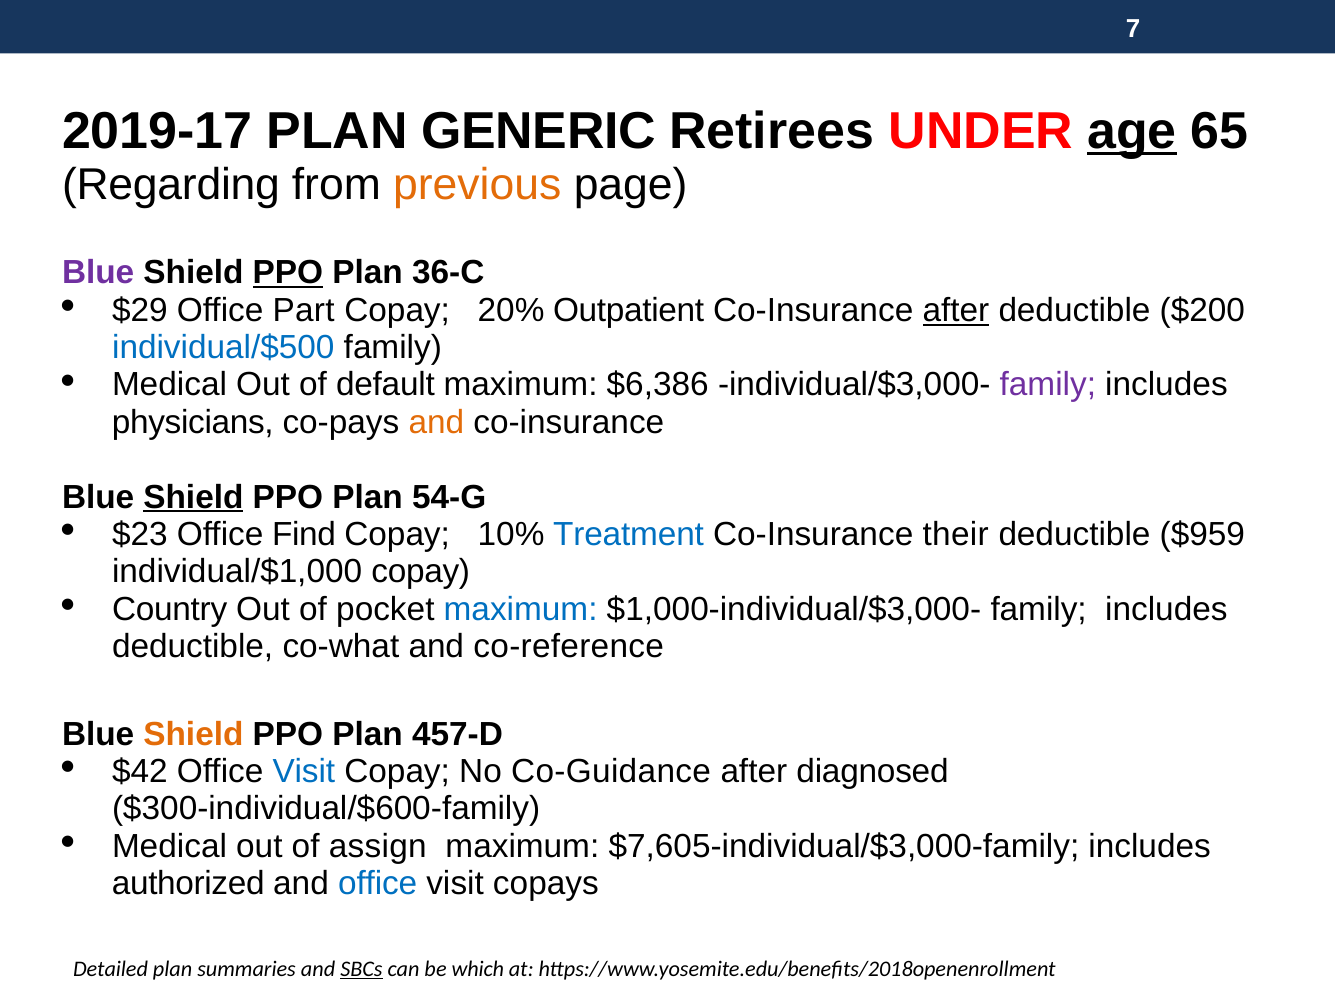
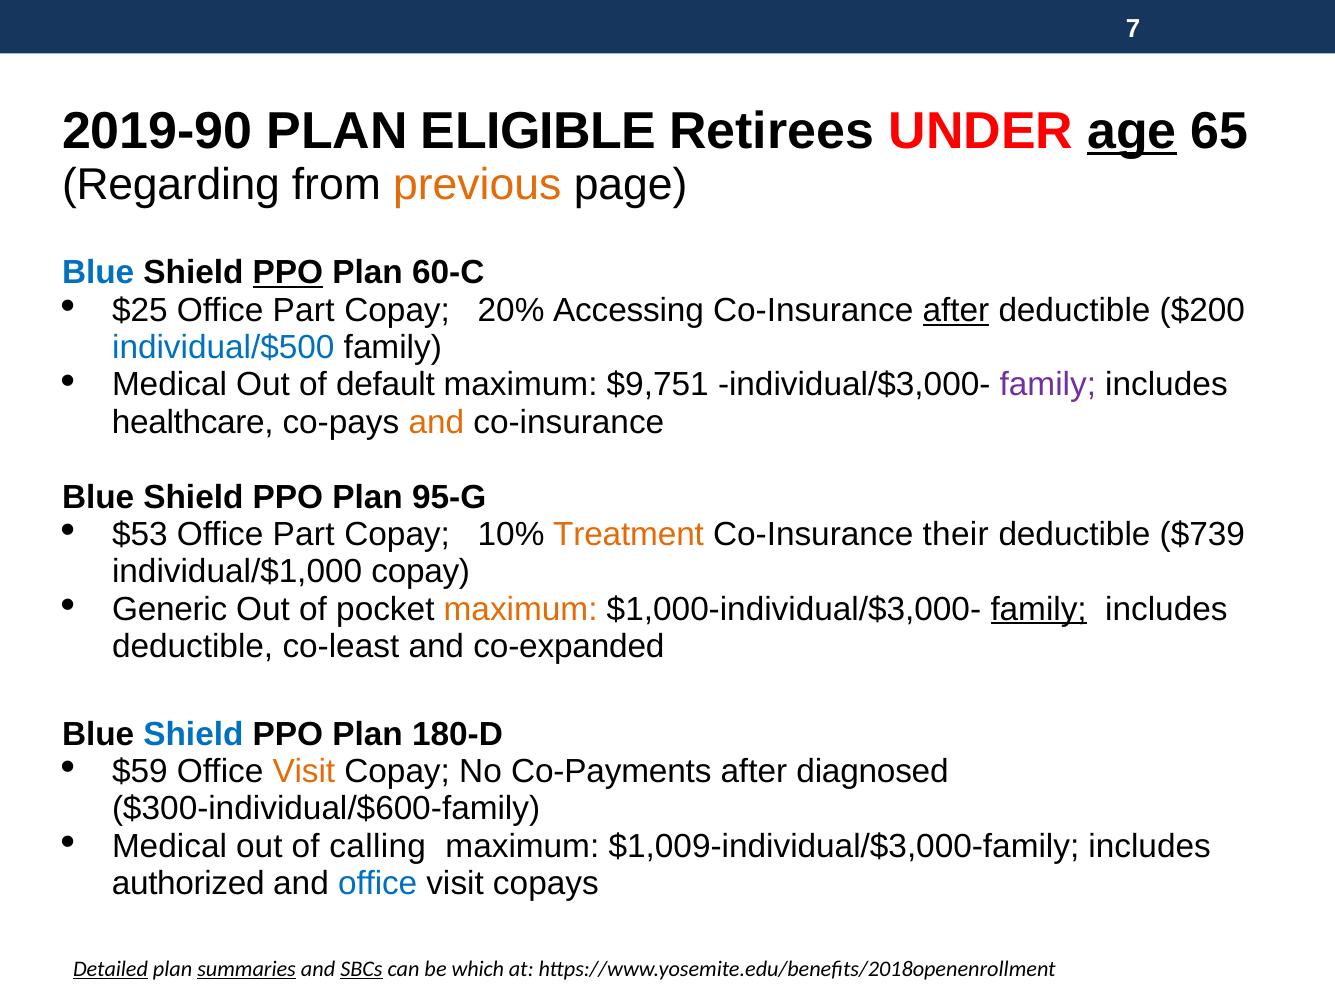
2019-17: 2019-17 -> 2019-90
GENERIC: GENERIC -> ELIGIBLE
Blue at (98, 273) colour: purple -> blue
36-C: 36-C -> 60-C
$29: $29 -> $25
Outpatient: Outpatient -> Accessing
$6,386: $6,386 -> $9,751
physicians: physicians -> healthcare
Shield at (193, 497) underline: present -> none
54-G: 54-G -> 95-G
$23: $23 -> $53
Find at (304, 534): Find -> Part
Treatment colour: blue -> orange
$959: $959 -> $739
Country: Country -> Generic
maximum at (521, 609) colour: blue -> orange
family at (1039, 609) underline: none -> present
co-what: co-what -> co-least
co-reference: co-reference -> co-expanded
Shield at (193, 734) colour: orange -> blue
457-D: 457-D -> 180-D
$42: $42 -> $59
Visit at (304, 772) colour: blue -> orange
Co-Guidance: Co-Guidance -> Co-Payments
assign: assign -> calling
$7,605-individual/$3,000-family: $7,605-individual/$3,000-family -> $1,009-individual/$3,000-family
Detailed underline: none -> present
summaries underline: none -> present
